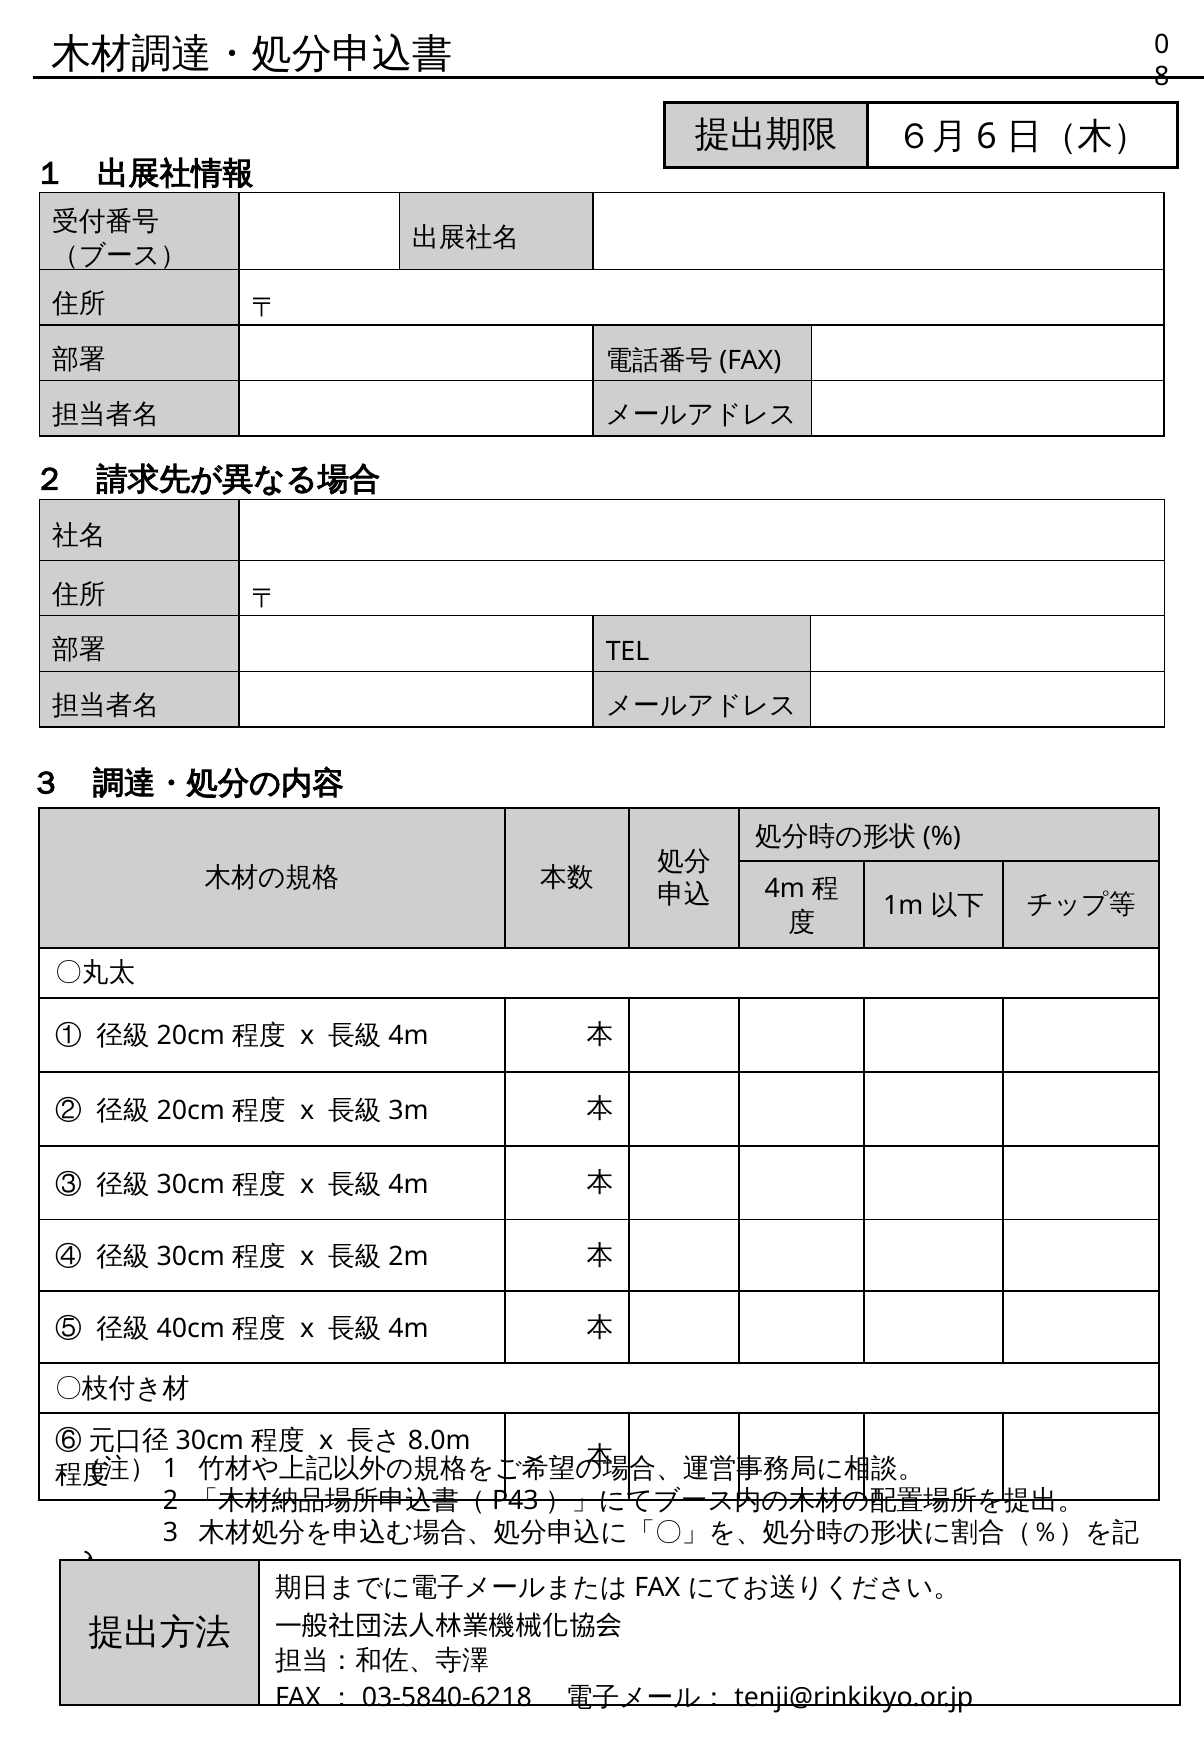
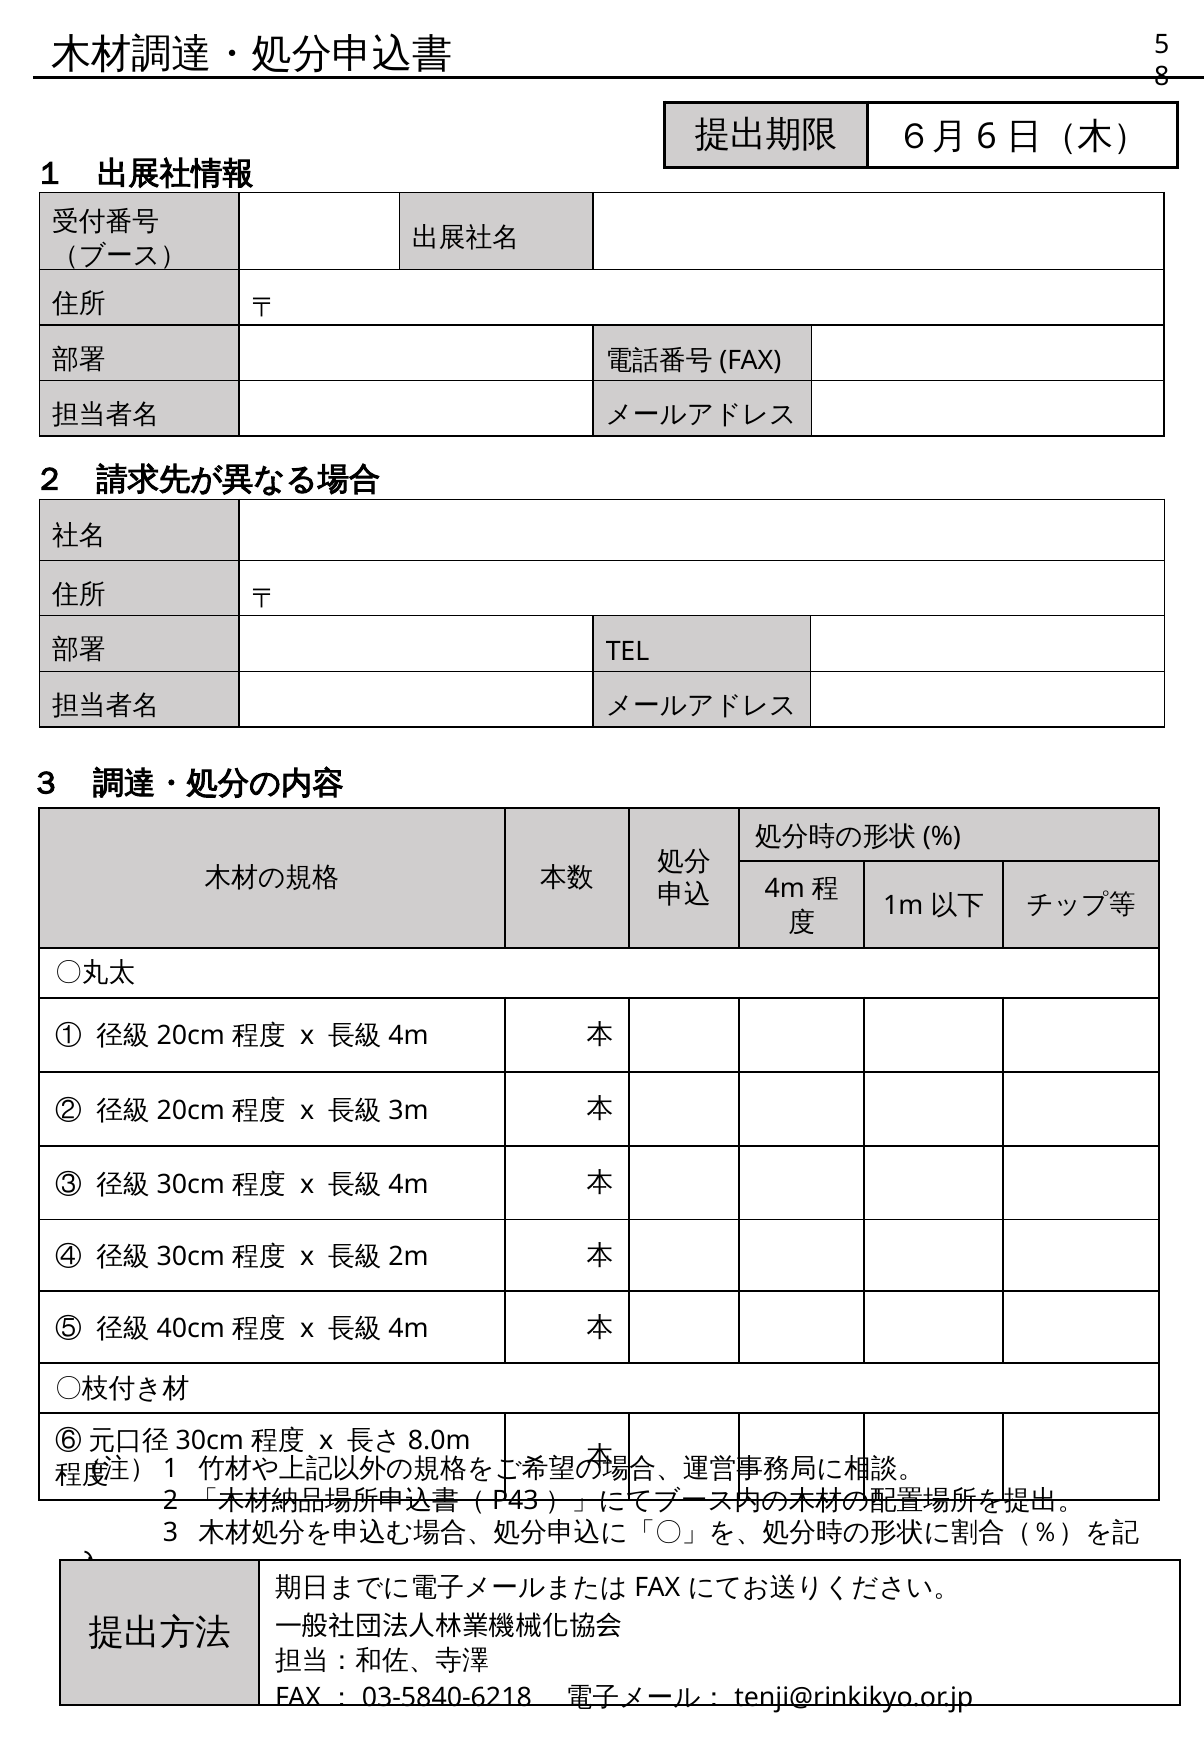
0: 0 -> 5
